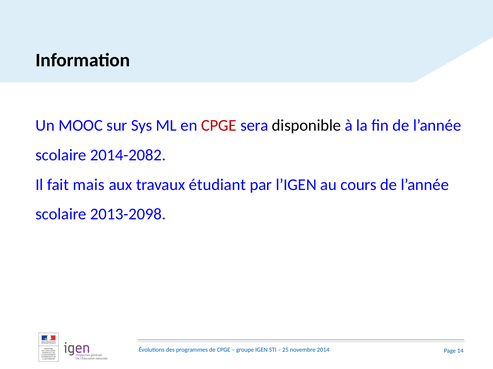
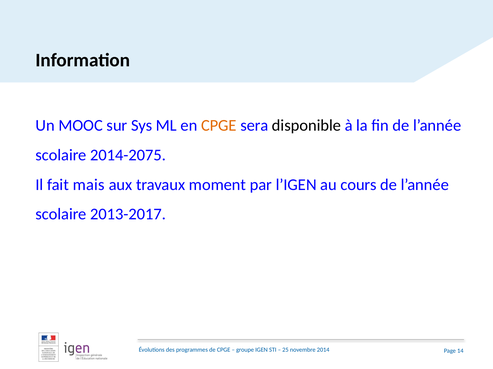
CPGE at (219, 126) colour: red -> orange
2014-2082: 2014-2082 -> 2014-2075
étudiant: étudiant -> moment
2013-2098: 2013-2098 -> 2013-2017
